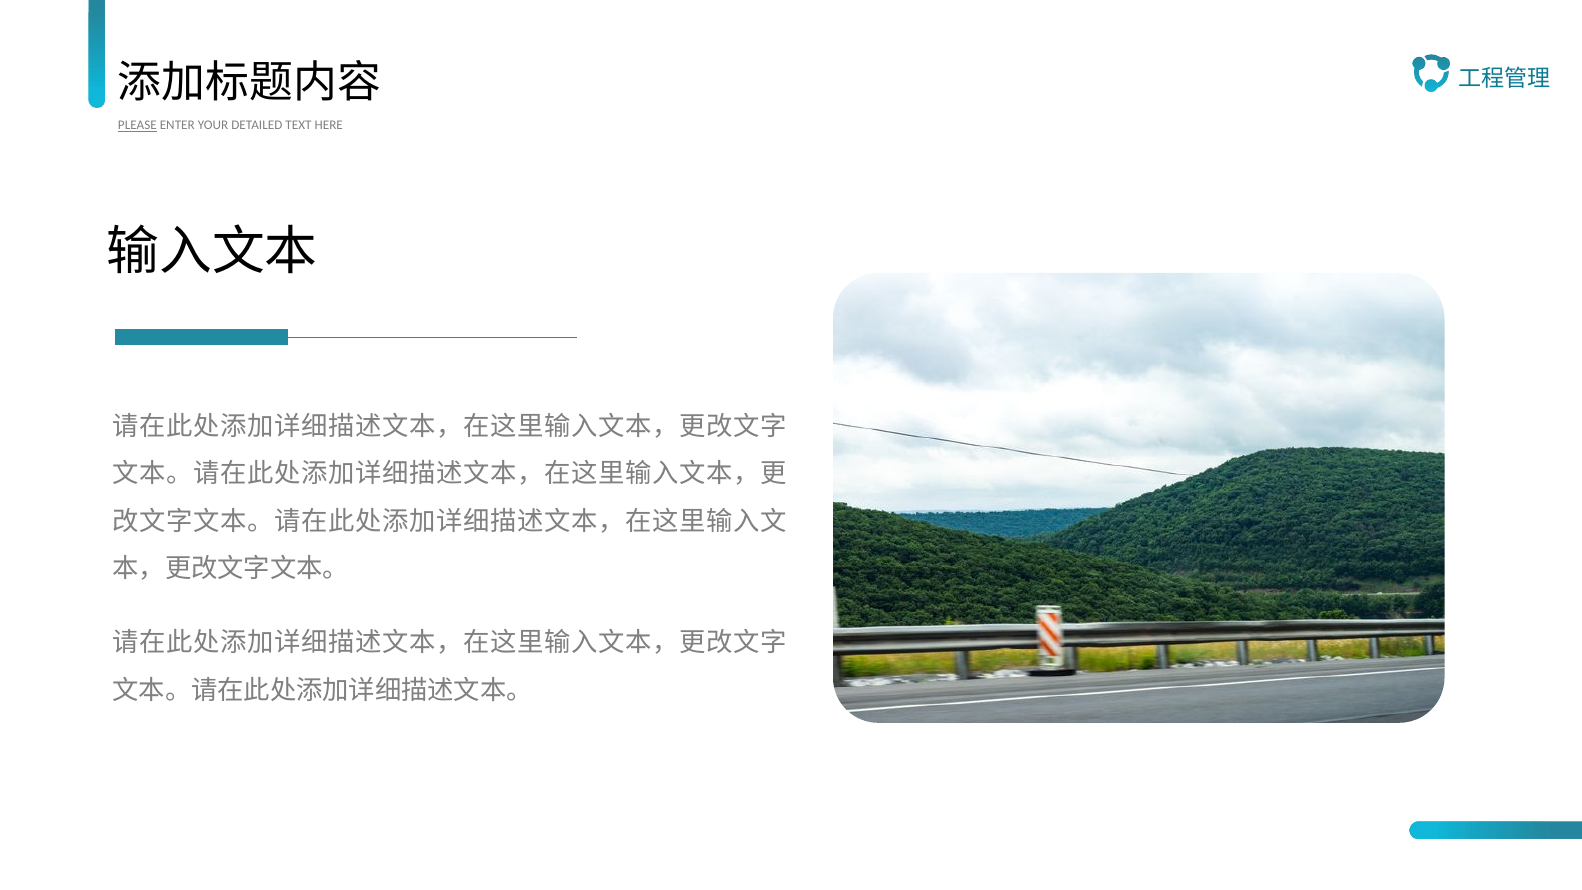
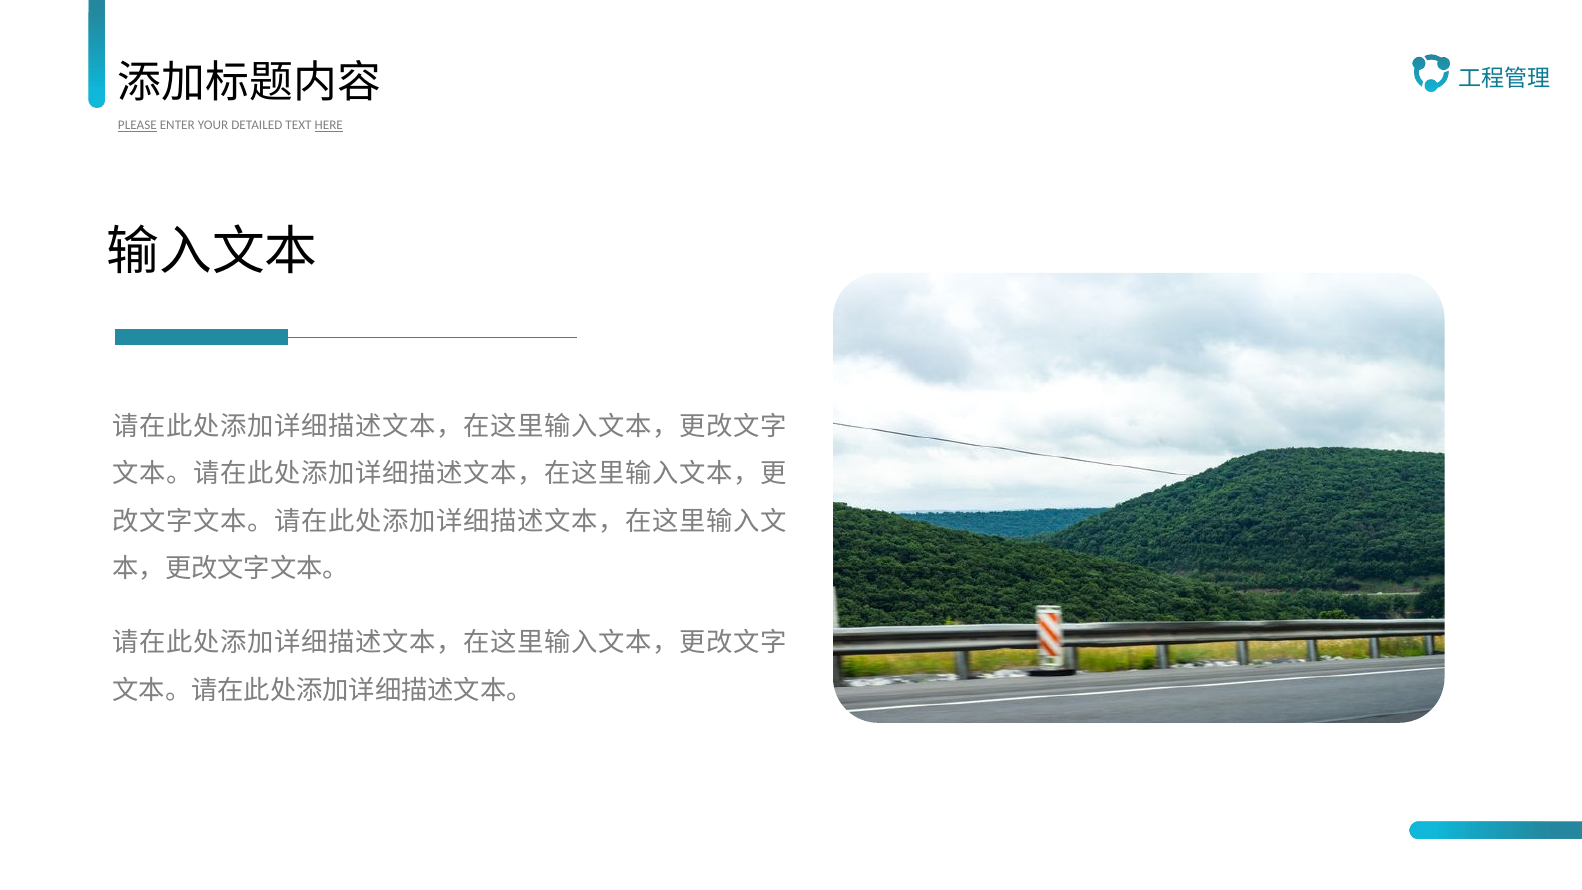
HERE underline: none -> present
